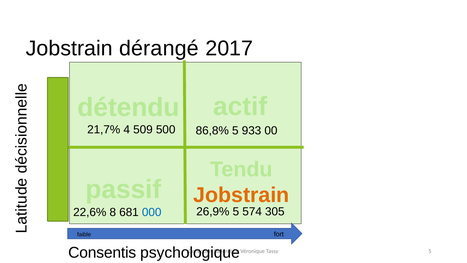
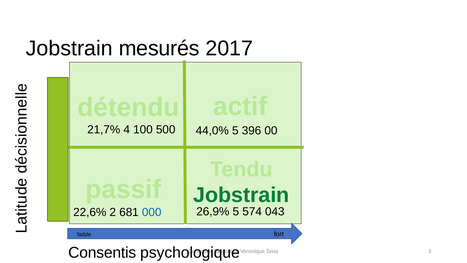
dérangé: dérangé -> mesurés
509: 509 -> 100
86,8%: 86,8% -> 44,0%
933: 933 -> 396
Jobstrain at (241, 195) colour: orange -> green
8: 8 -> 2
305: 305 -> 043
